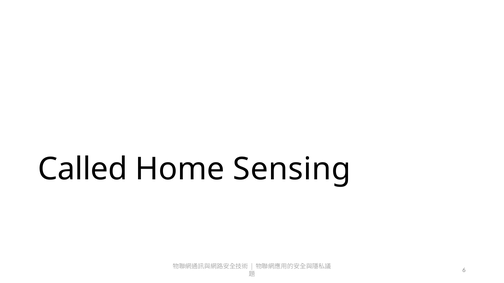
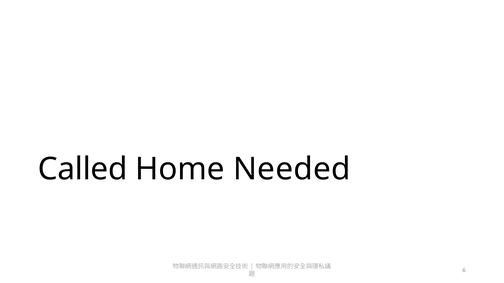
Sensing: Sensing -> Needed
